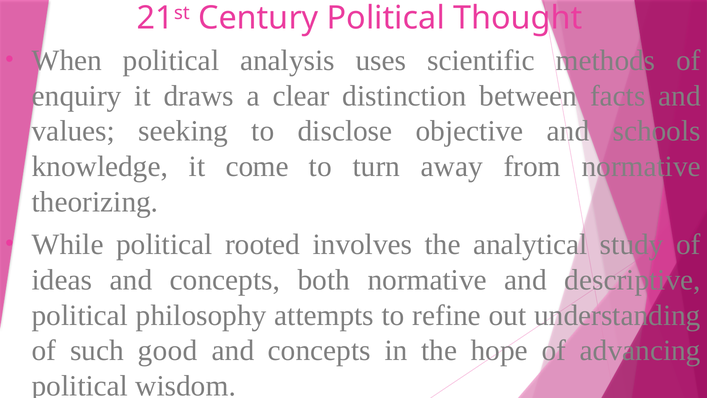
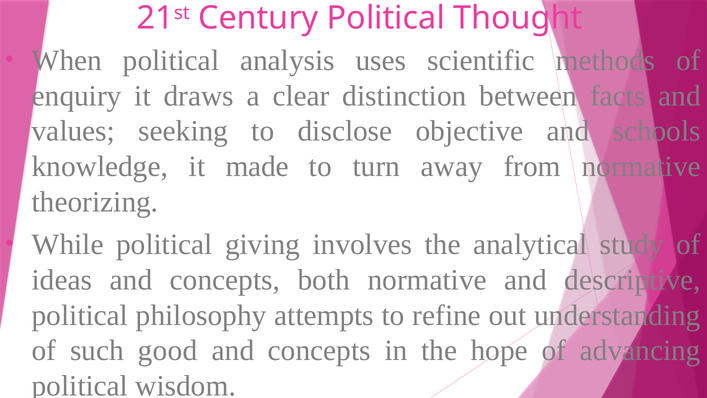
come: come -> made
rooted: rooted -> giving
